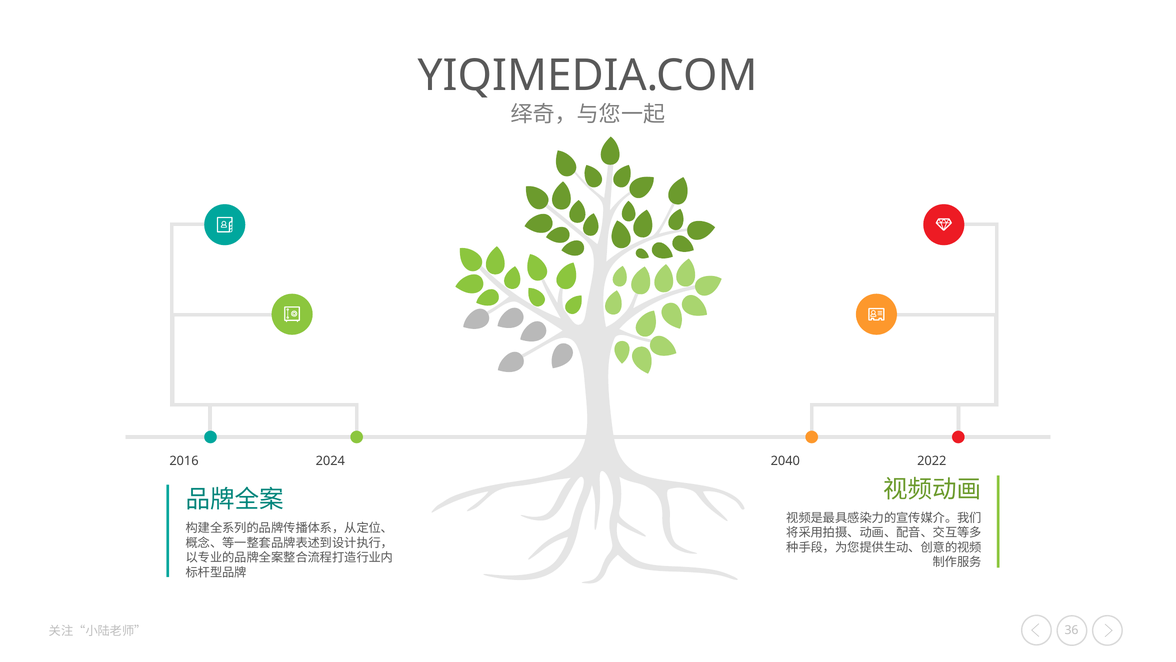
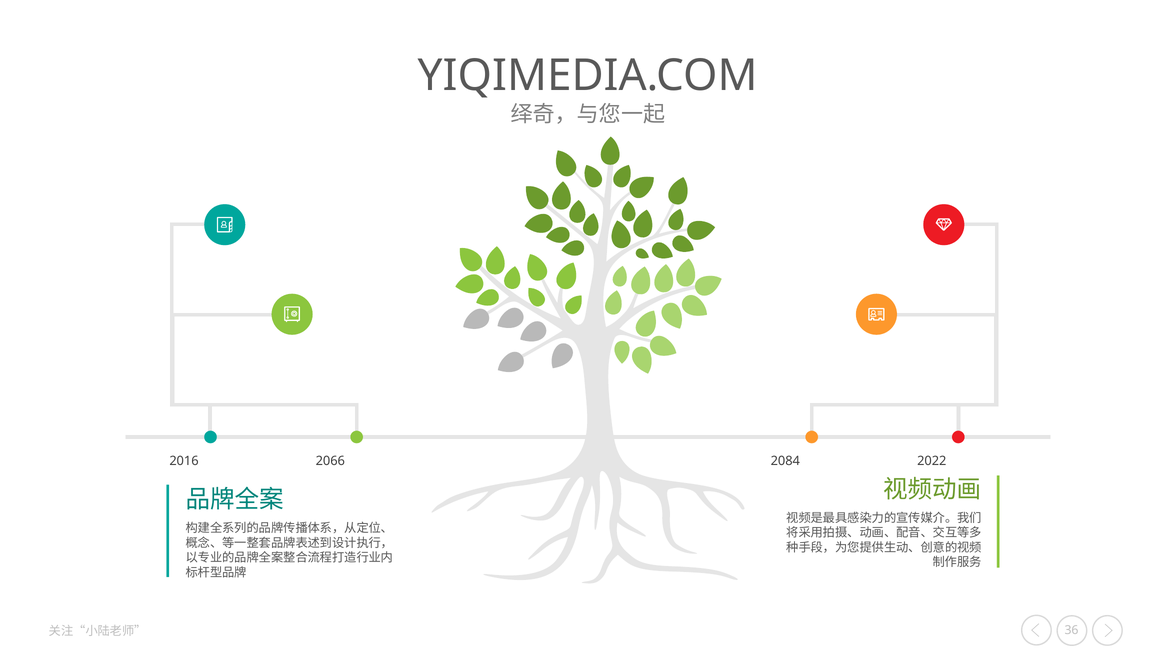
2024: 2024 -> 2066
2040: 2040 -> 2084
